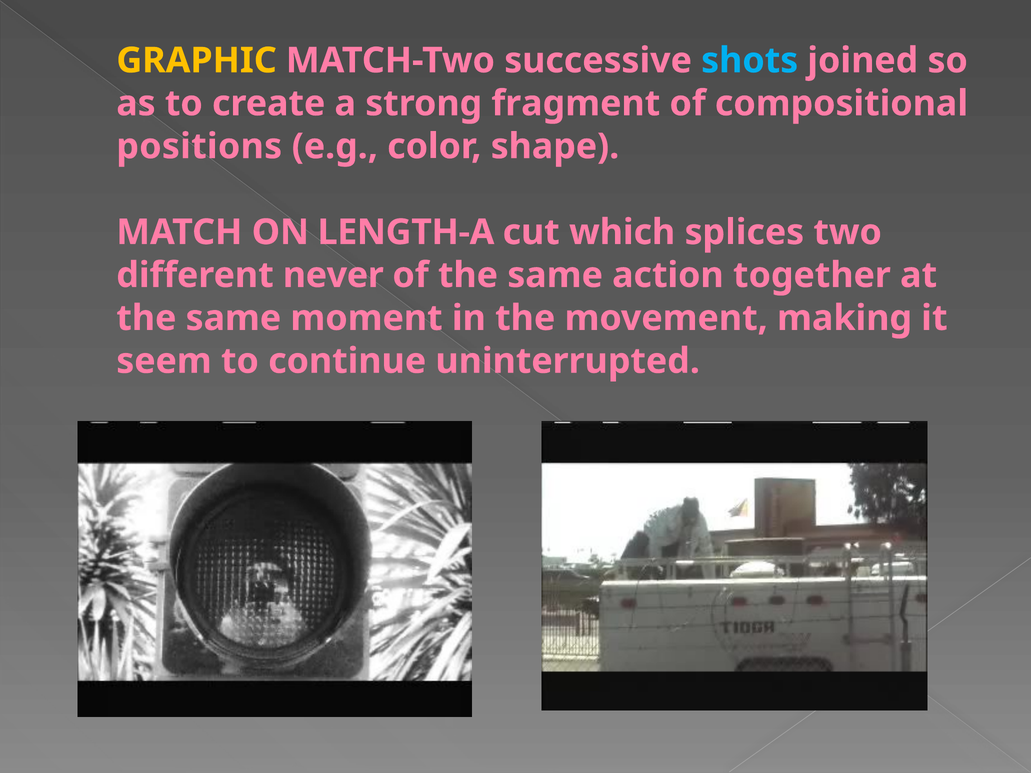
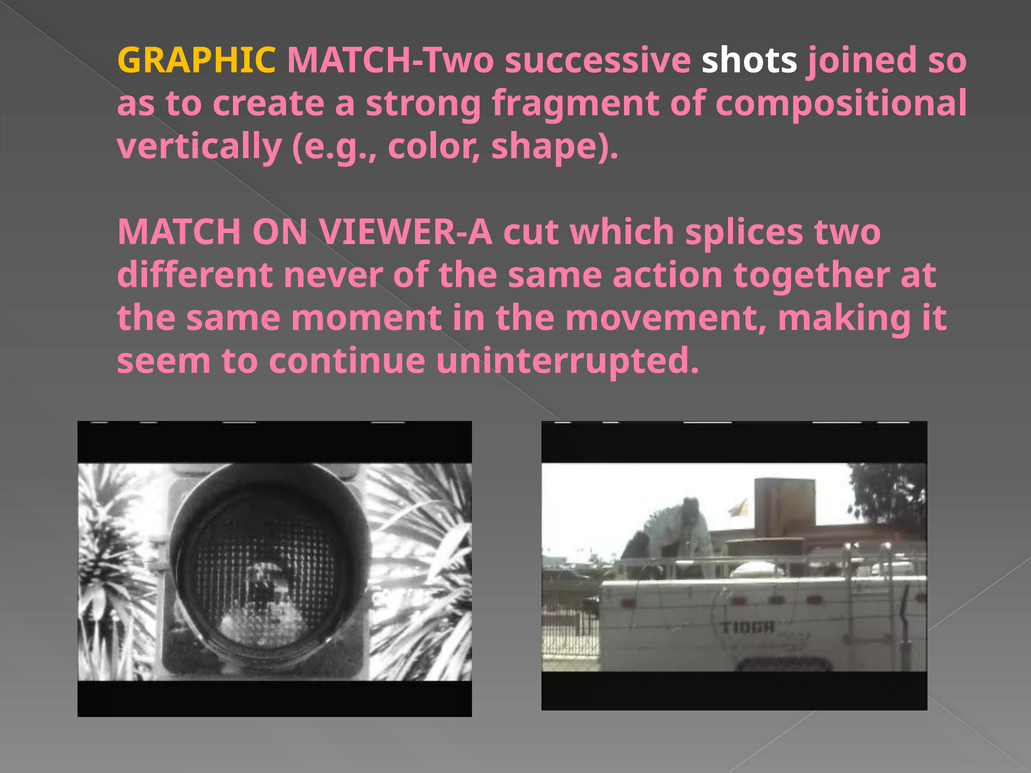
shots colour: light blue -> white
positions: positions -> vertically
LENGTH-A: LENGTH-A -> VIEWER-A
